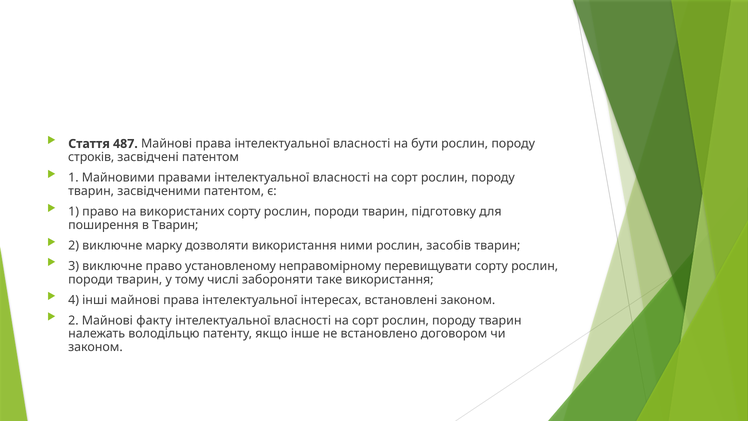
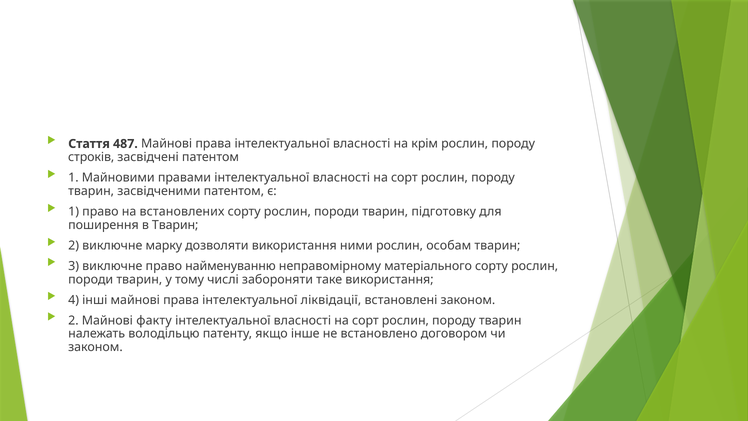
бути: бути -> крім
використаних: використаних -> встановлених
засобів: засобів -> особам
установленому: установленому -> найменуванню
перевищувати: перевищувати -> матеріального
інтересах: інтересах -> ліквідації
